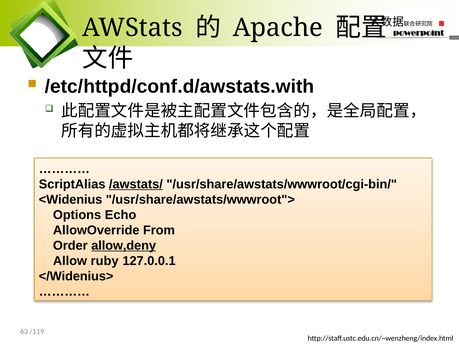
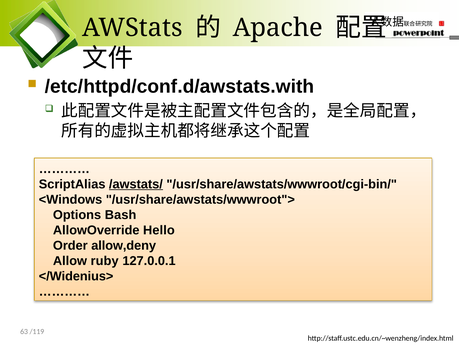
<Widenius: <Widenius -> <Windows
Echo: Echo -> Bash
From: From -> Hello
allow,deny underline: present -> none
